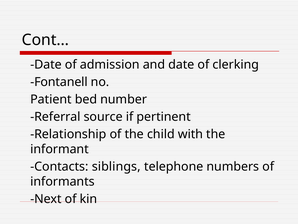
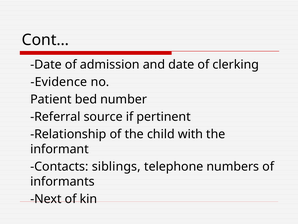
Fontanell: Fontanell -> Evidence
